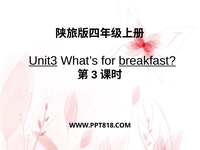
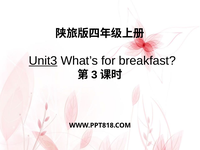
breakfast underline: present -> none
